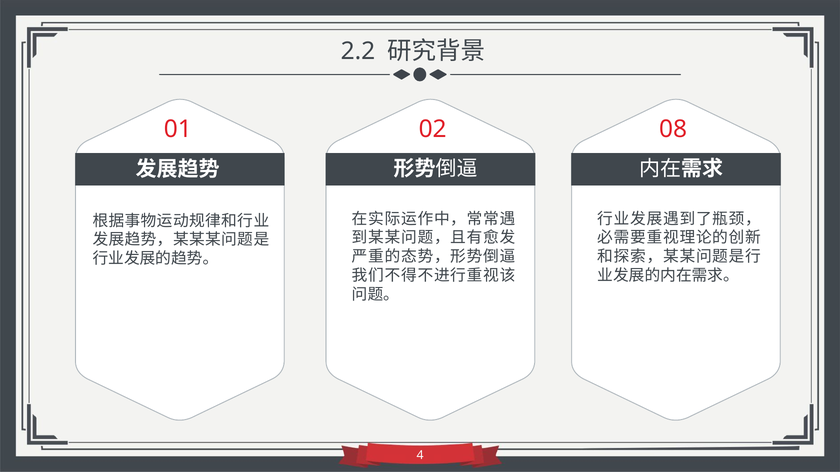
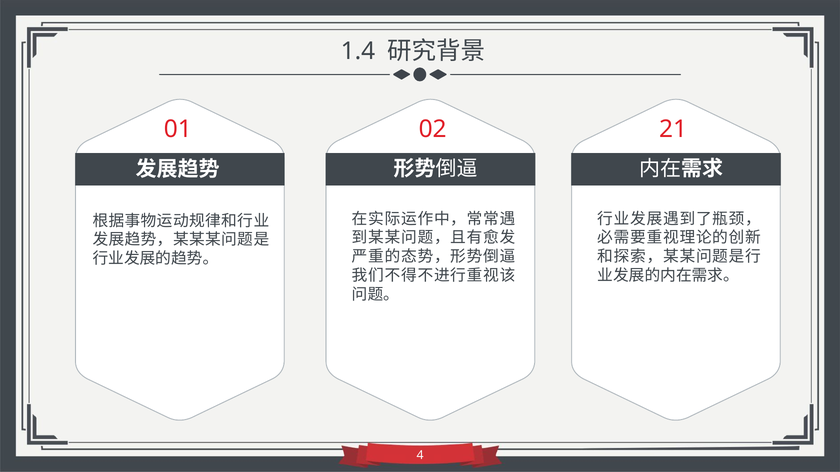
2.2: 2.2 -> 1.4
08: 08 -> 21
